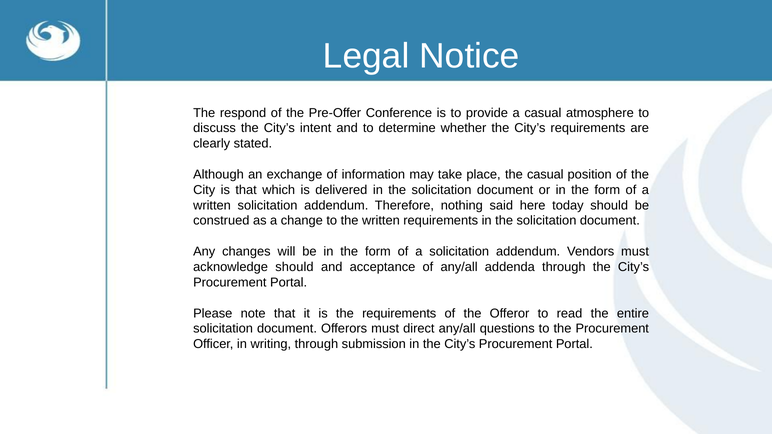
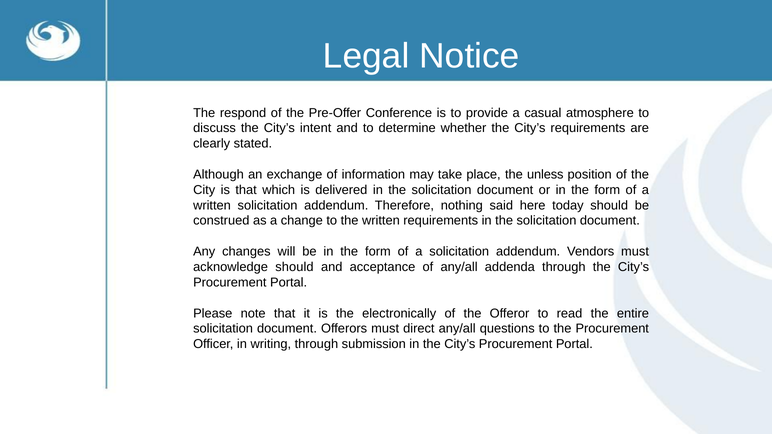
the casual: casual -> unless
the requirements: requirements -> electronically
